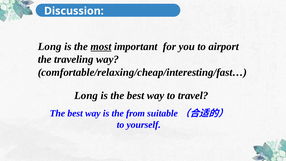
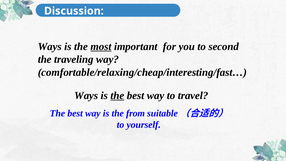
Long at (50, 46): Long -> Ways
airport: airport -> second
Long at (86, 95): Long -> Ways
the at (117, 95) underline: none -> present
